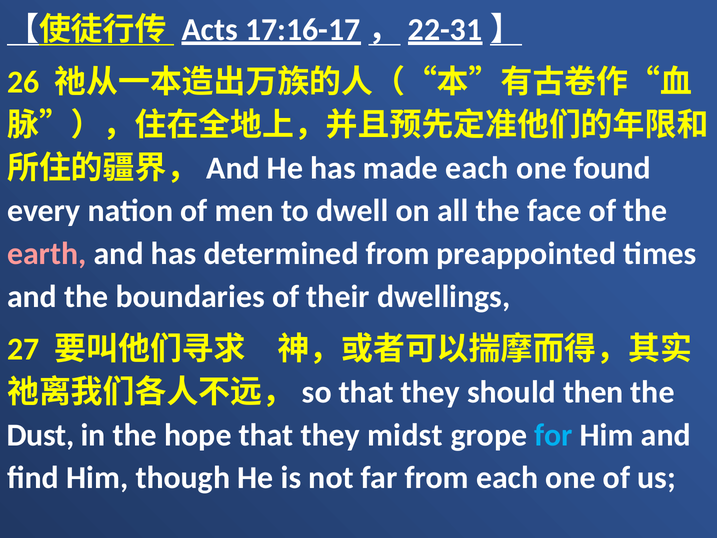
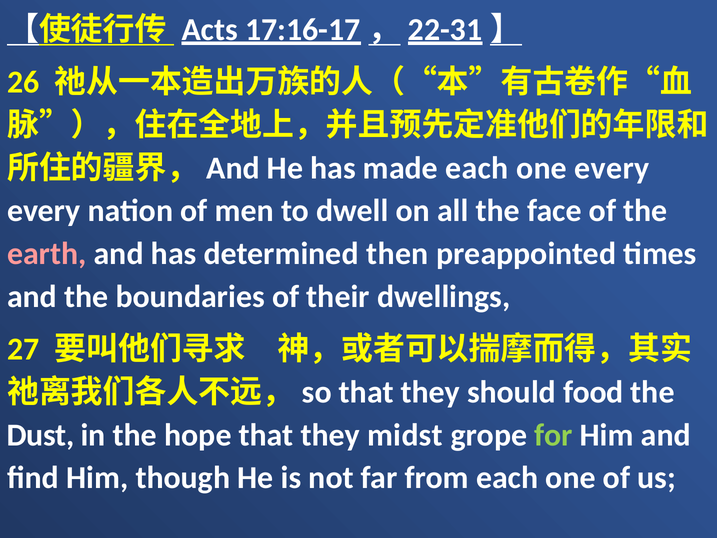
one found: found -> every
determined from: from -> then
then: then -> food
for colour: light blue -> light green
